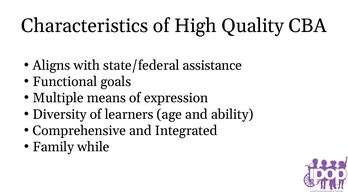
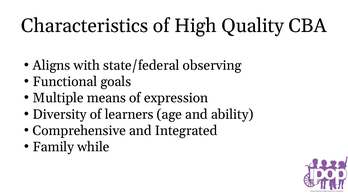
assistance: assistance -> observing
